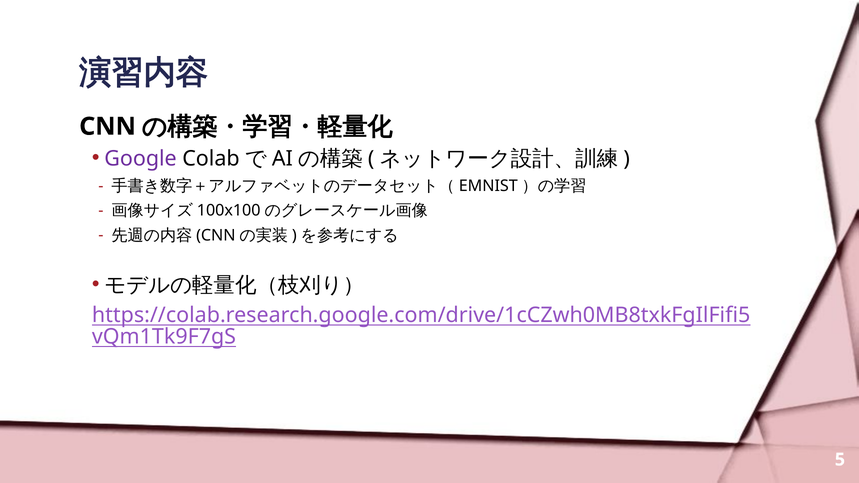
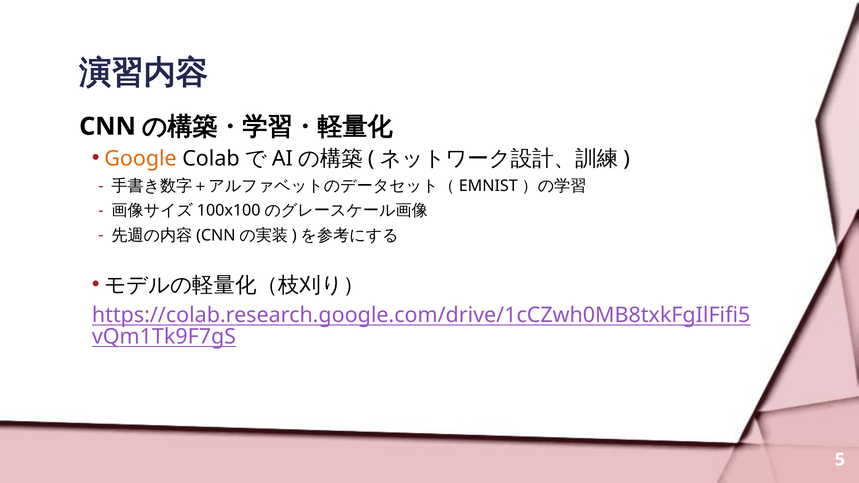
Google colour: purple -> orange
